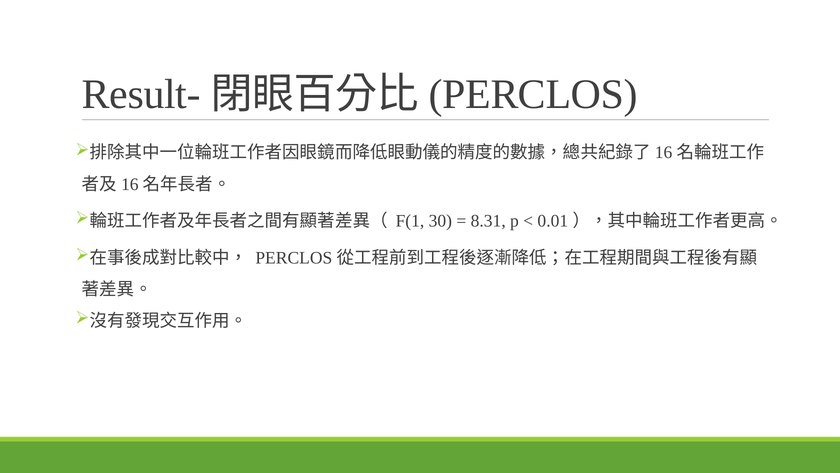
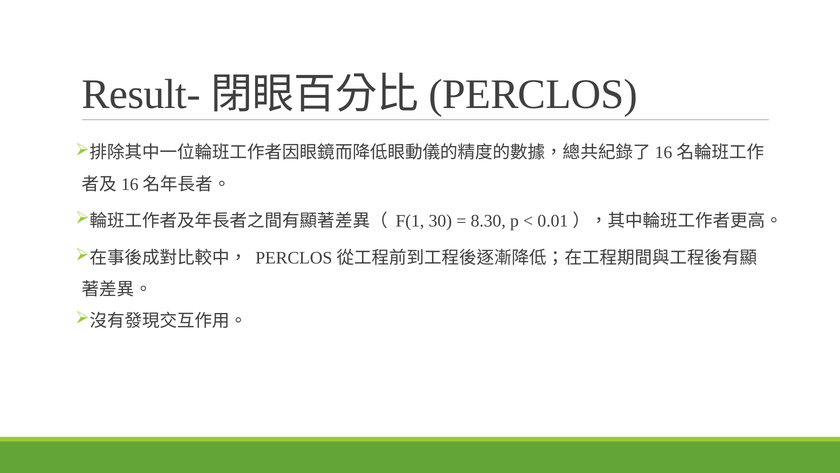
8.31: 8.31 -> 8.30
